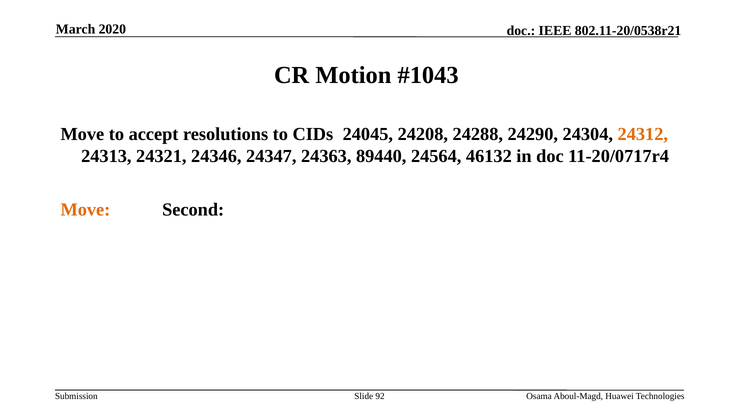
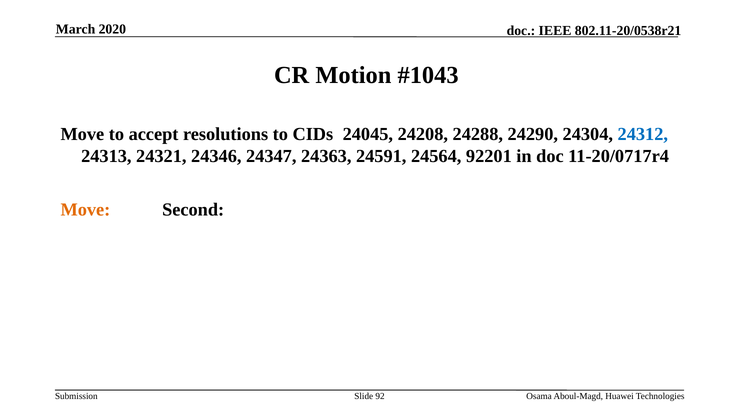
24312 colour: orange -> blue
89440: 89440 -> 24591
46132: 46132 -> 92201
